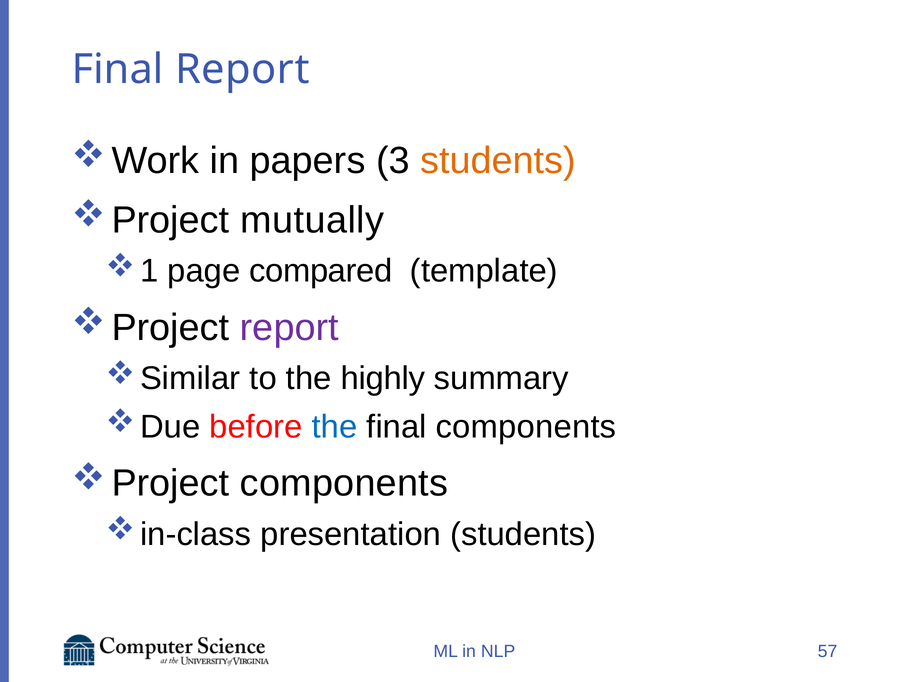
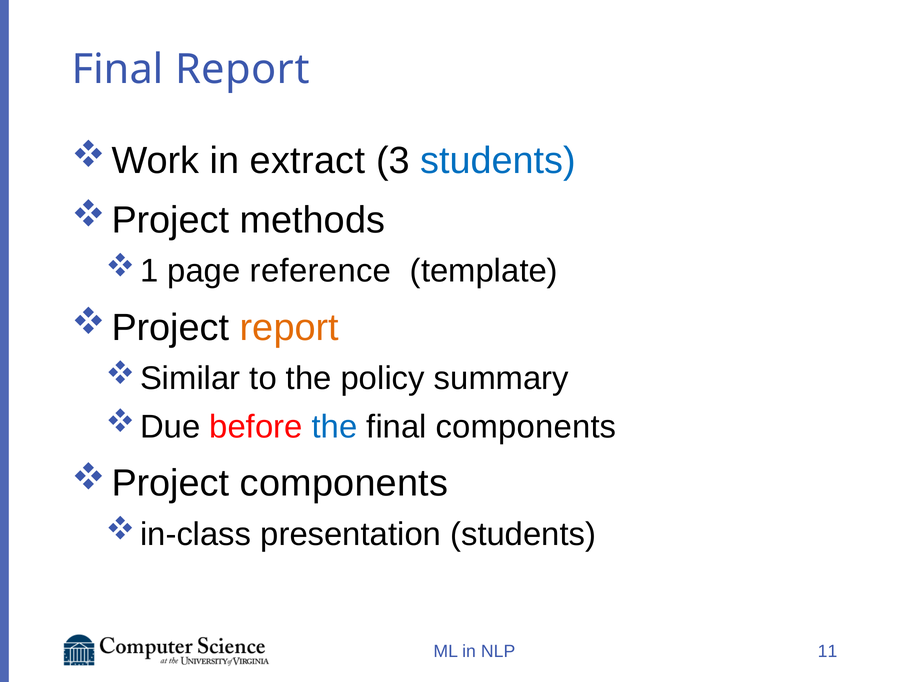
papers: papers -> extract
students at (498, 161) colour: orange -> blue
mutually: mutually -> methods
compared: compared -> reference
report at (289, 328) colour: purple -> orange
highly: highly -> policy
57: 57 -> 11
